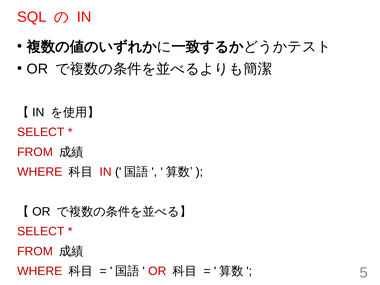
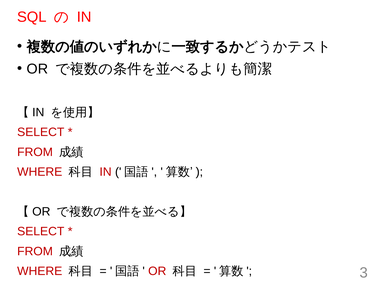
5: 5 -> 3
